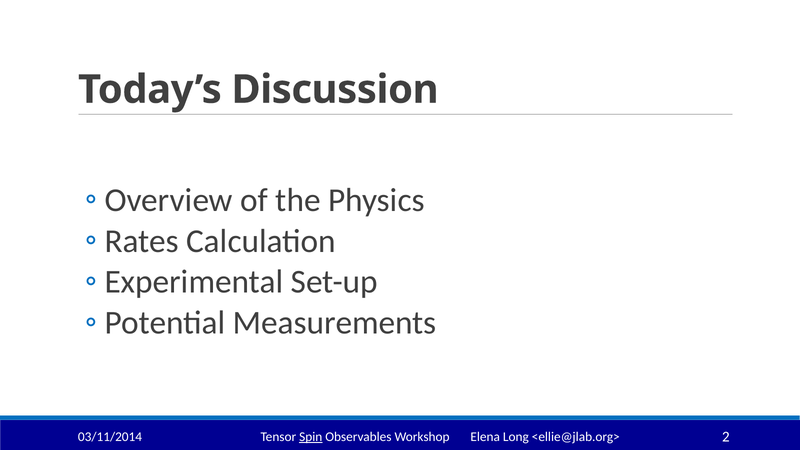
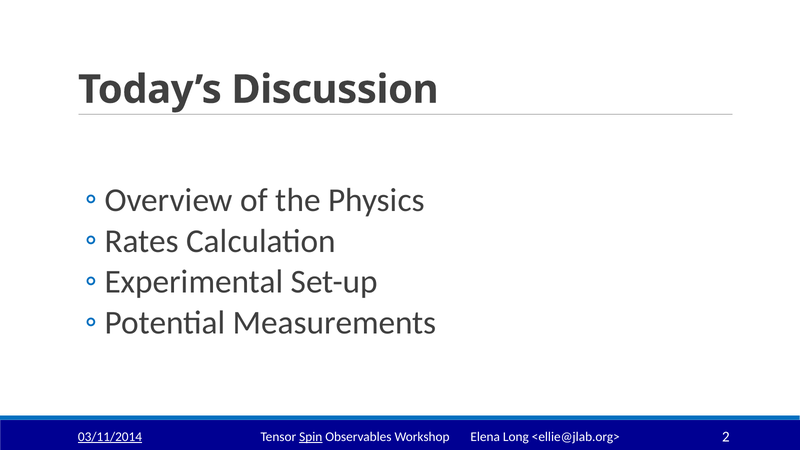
03/11/2014 underline: none -> present
